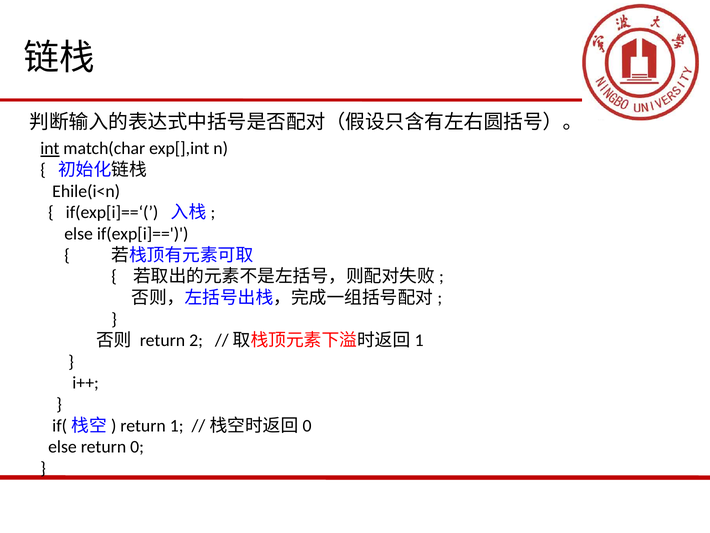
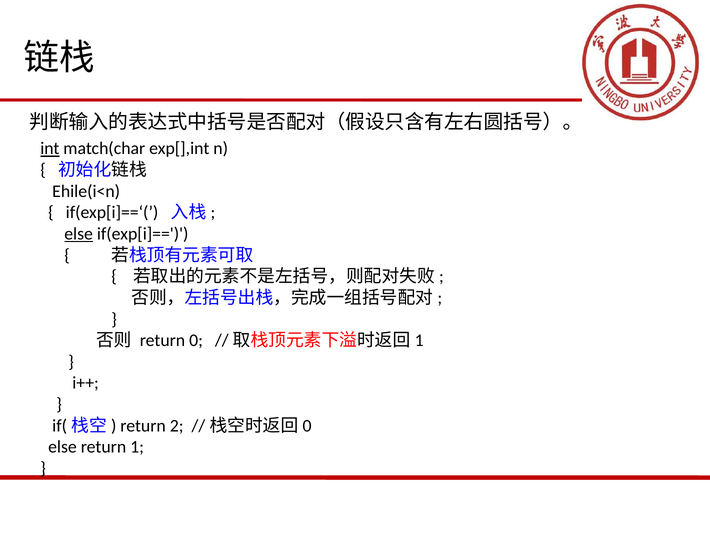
else at (79, 234) underline: none -> present
2: 2 -> 0
1: 1 -> 2
0: 0 -> 1
